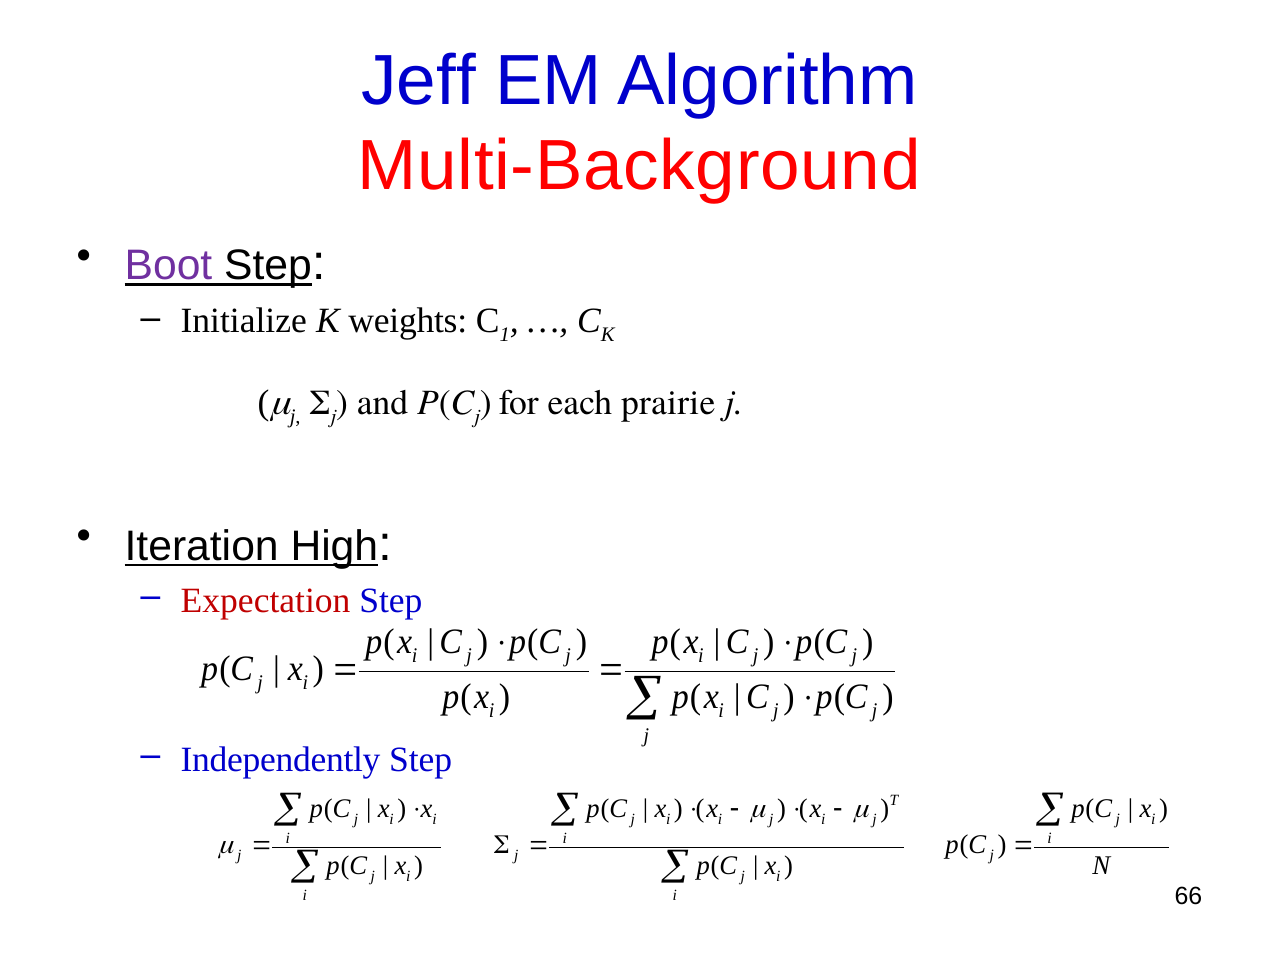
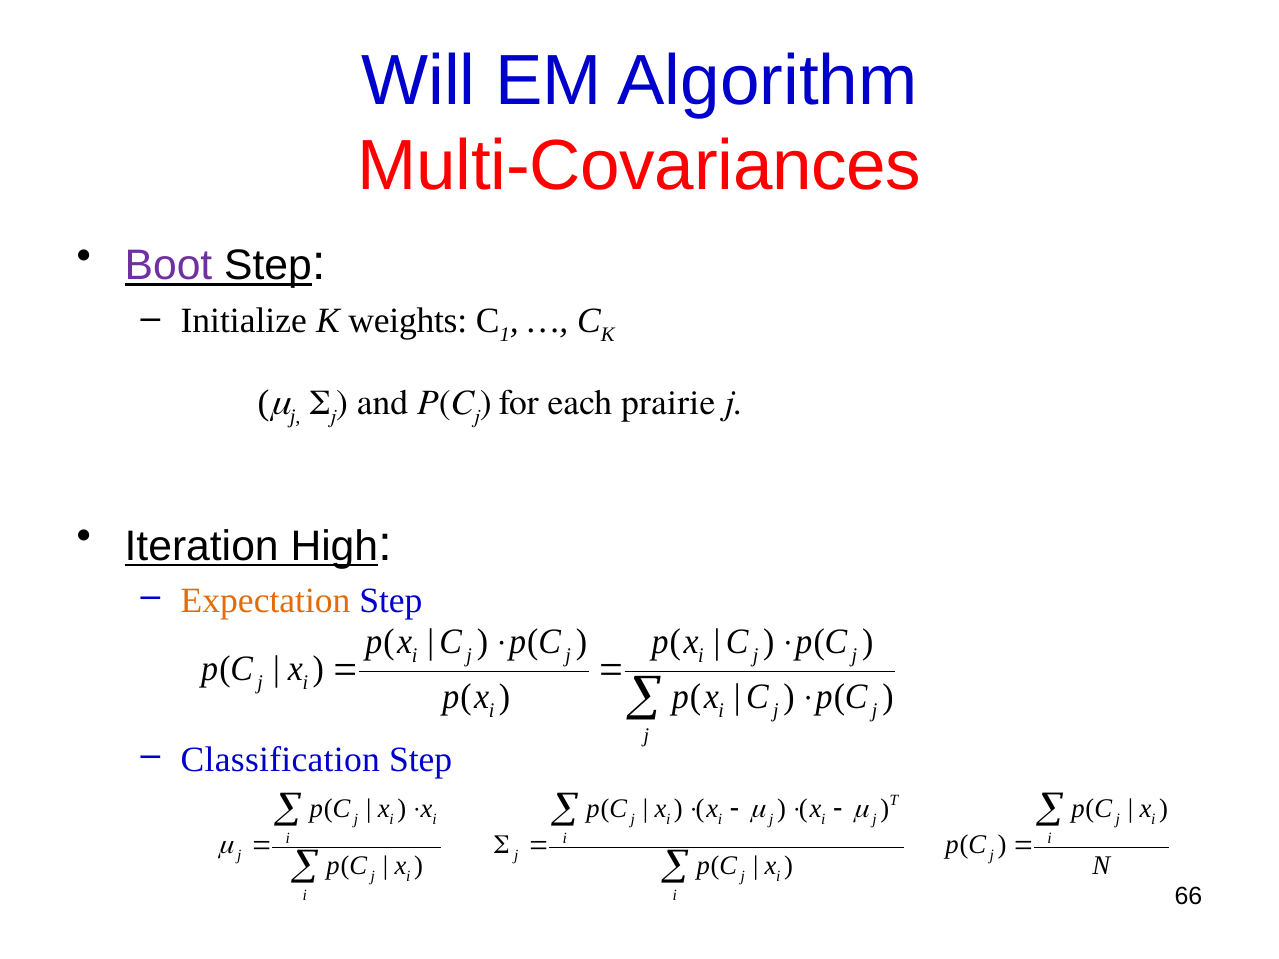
Jeff: Jeff -> Will
Multi-Background: Multi-Background -> Multi-Covariances
Expectation colour: red -> orange
Independently: Independently -> Classification
